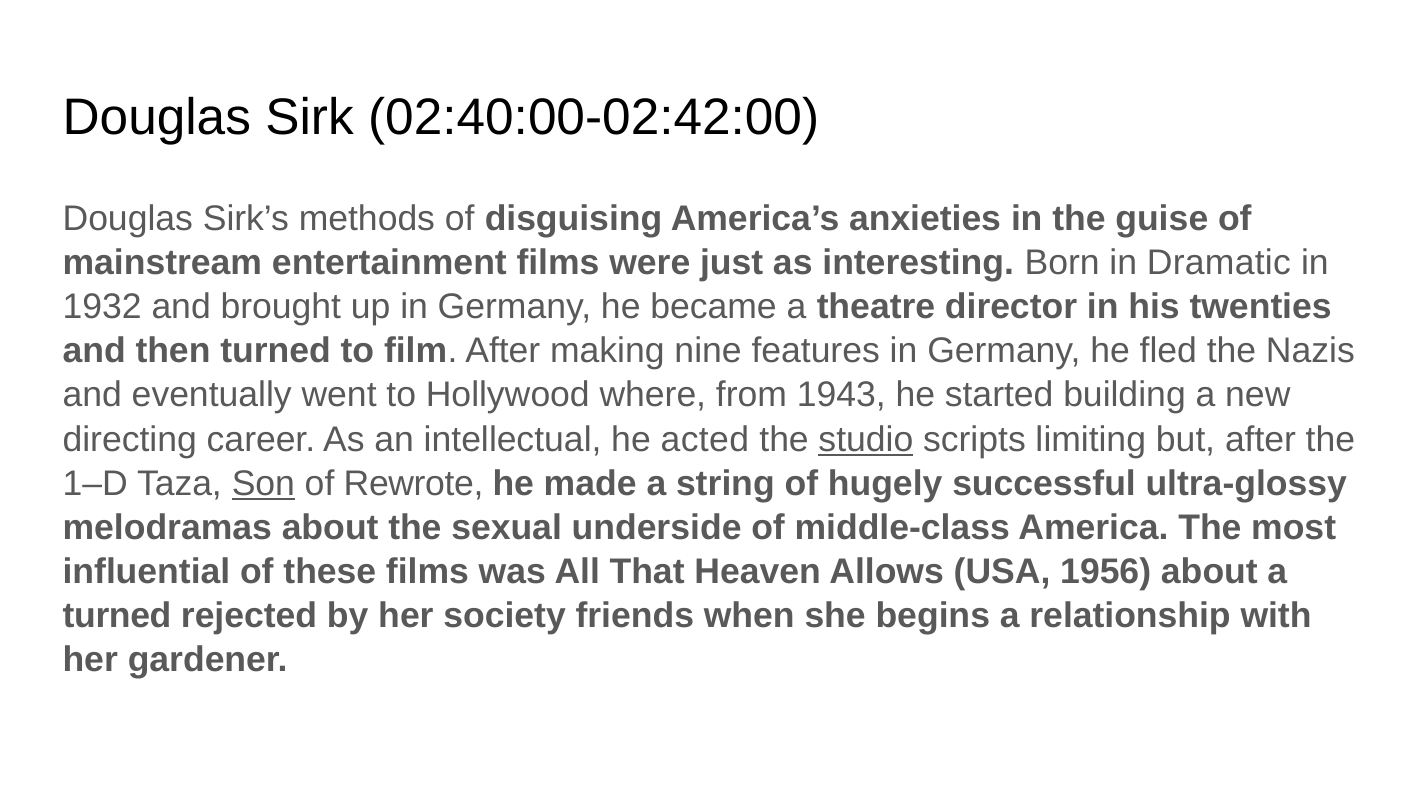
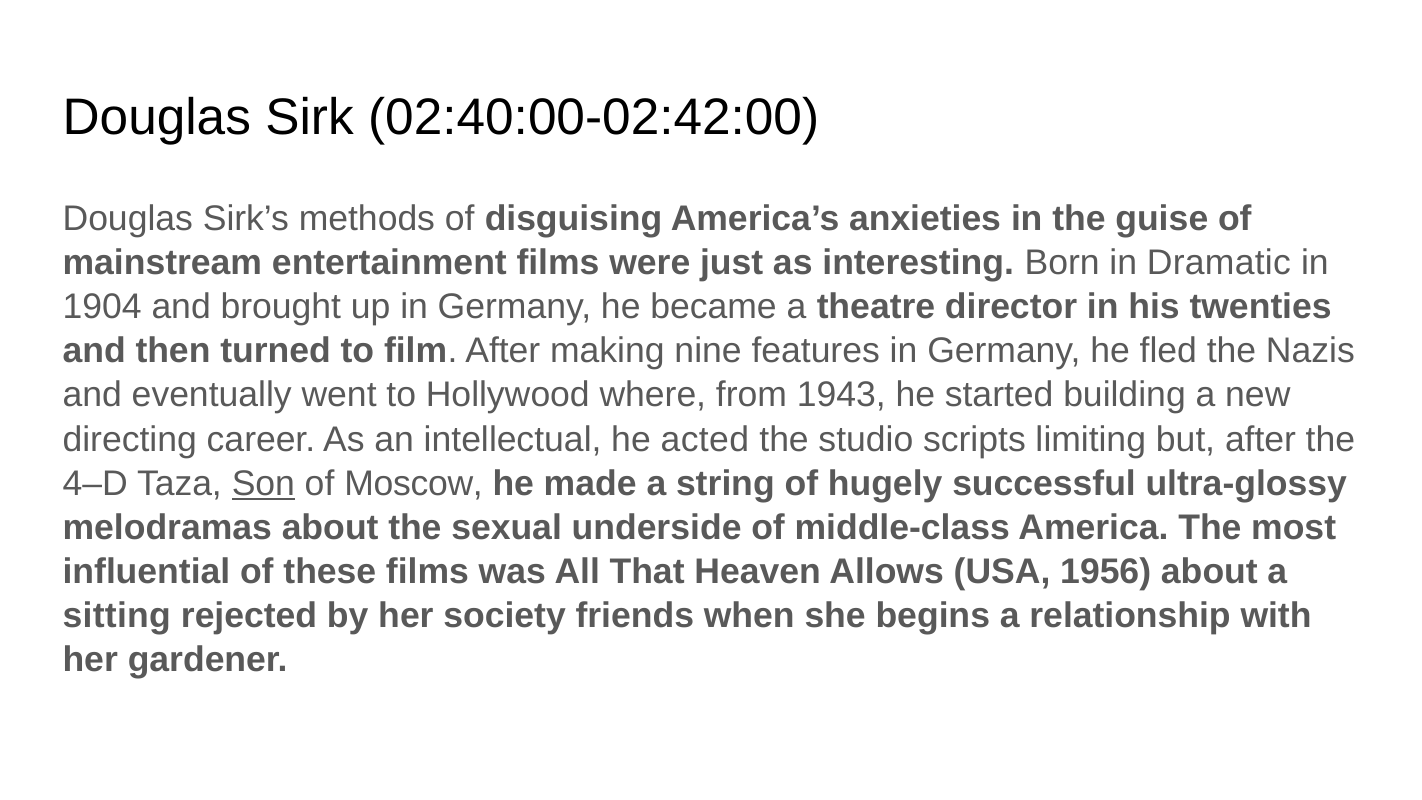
1932: 1932 -> 1904
studio underline: present -> none
1–D: 1–D -> 4–D
Rewrote: Rewrote -> Moscow
turned at (117, 616): turned -> sitting
